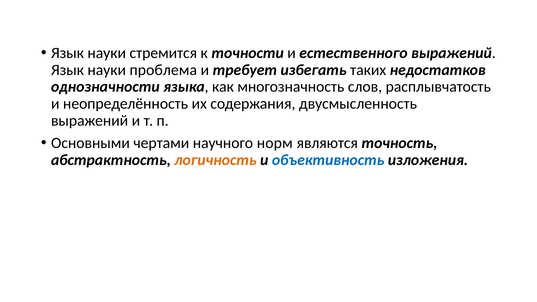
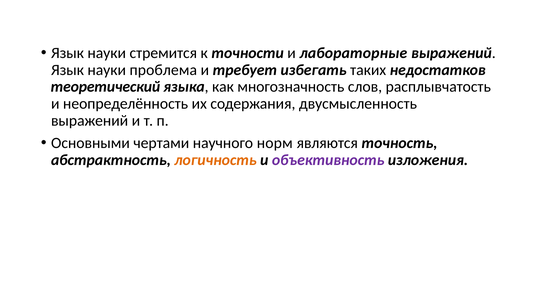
естественного: естественного -> лабораторные
однозначности: однозначности -> теоретический
объективность colour: blue -> purple
